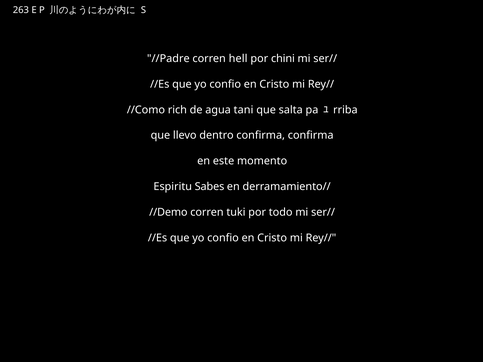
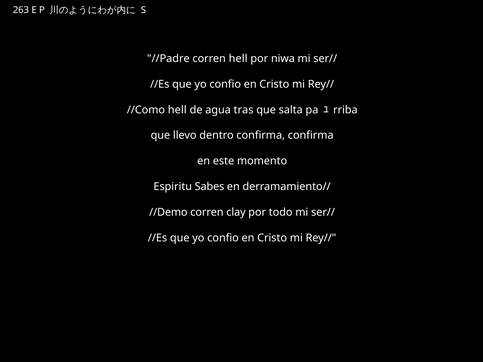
chini: chini -> niwa
//Como rich: rich -> hell
tani: tani -> tras
tuki: tuki -> clay
